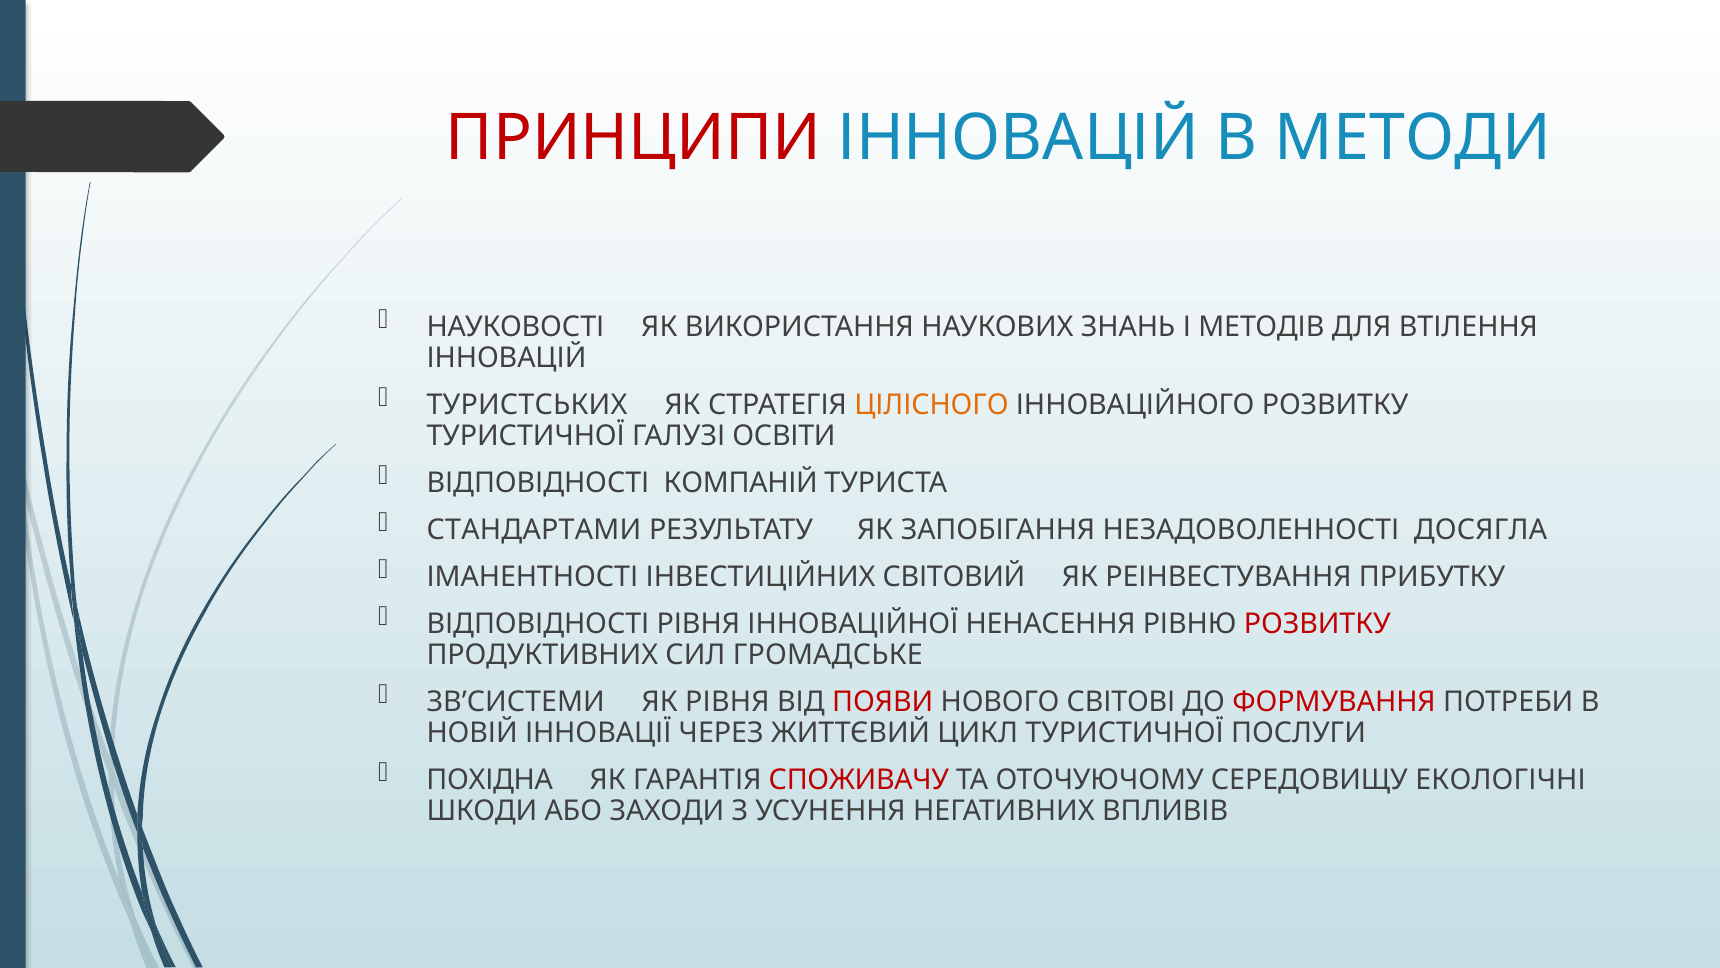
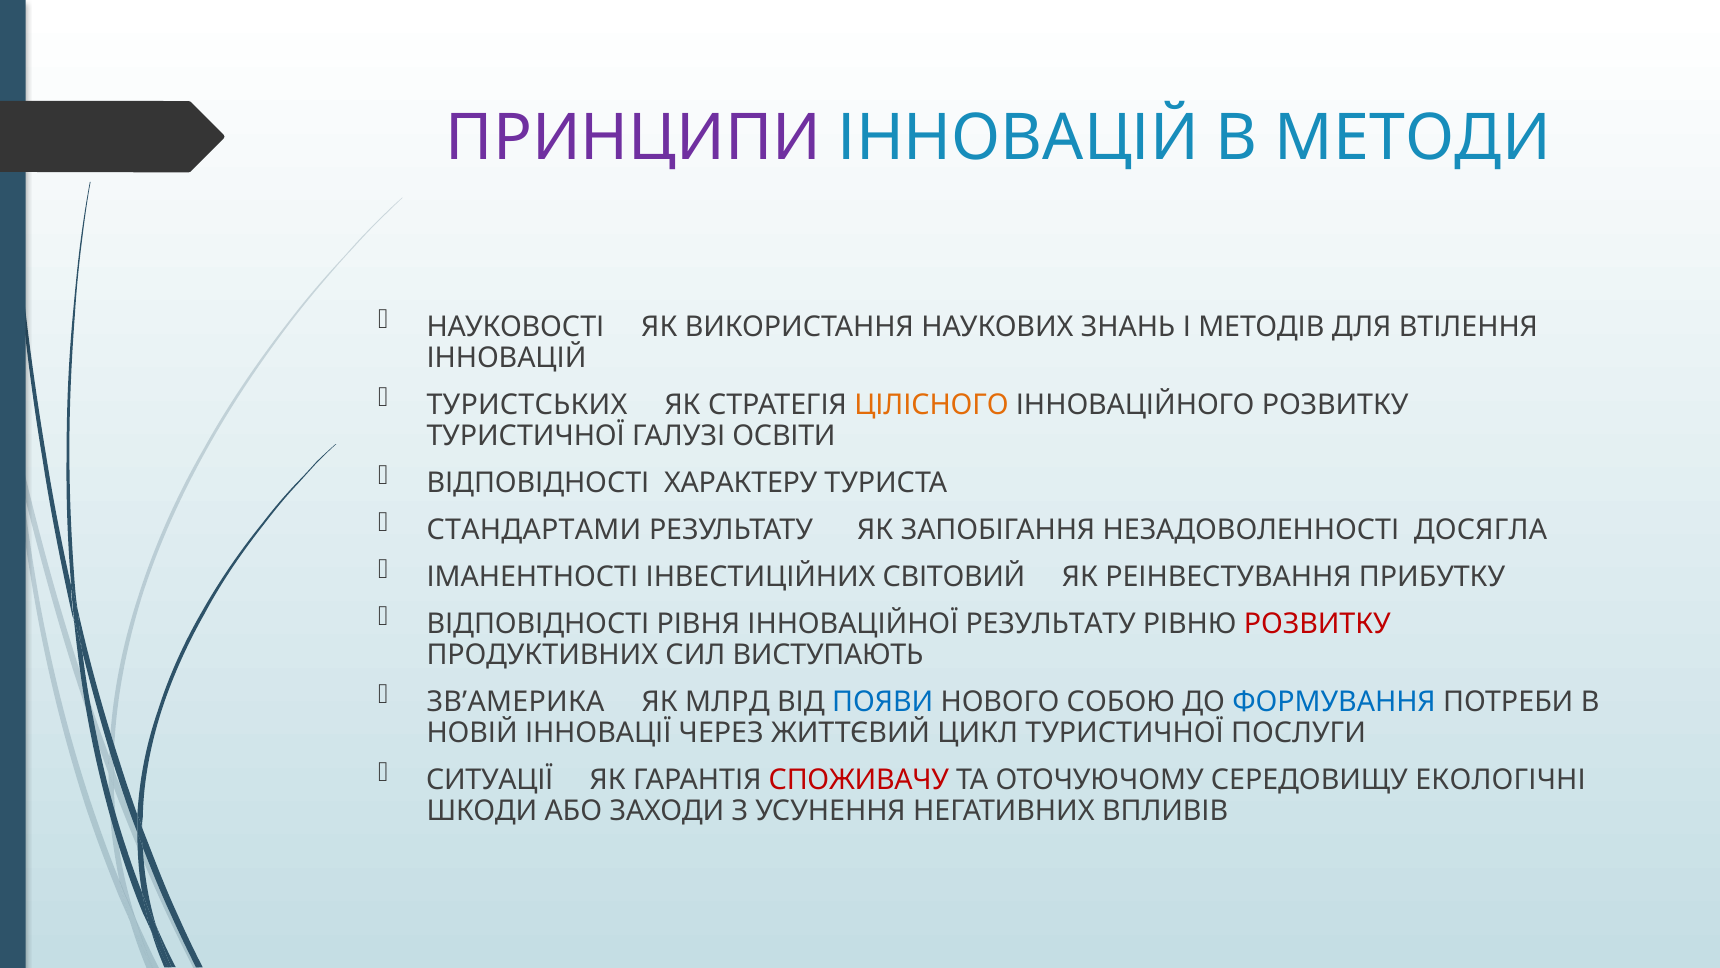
ПРИНЦИПИ colour: red -> purple
КОМПАНІЙ: КОМПАНІЙ -> ХАРАКТЕРУ
ІННОВАЦІЙНОЇ НЕНАСЕННЯ: НЕНАСЕННЯ -> РЕЗУЛЬТАТУ
ГРОМАДСЬКЕ: ГРОМАДСЬКЕ -> ВИСТУПАЮТЬ
ЗВ’СИСТЕМИ: ЗВ’СИСТЕМИ -> ЗВ’АМЕРИКА
ЯК РІВНЯ: РІВНЯ -> МЛРД
ПОЯВИ colour: red -> blue
СВІТОВІ: СВІТОВІ -> СОБОЮ
ФОРМУВАННЯ colour: red -> blue
ПОХІДНА: ПОХІДНА -> СИТУАЦІЇ
